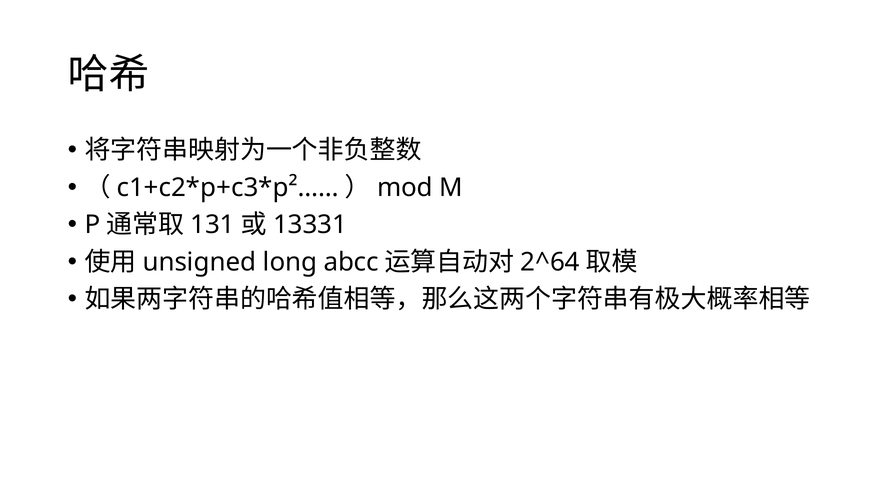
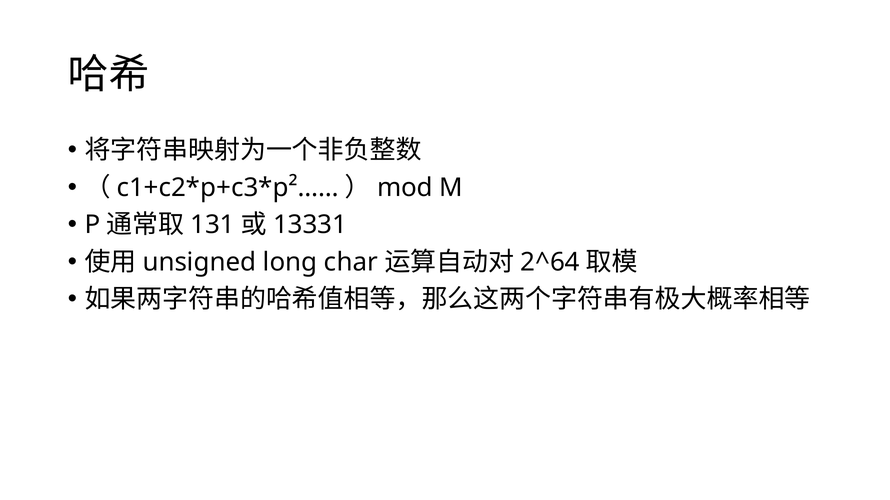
abcc: abcc -> char
